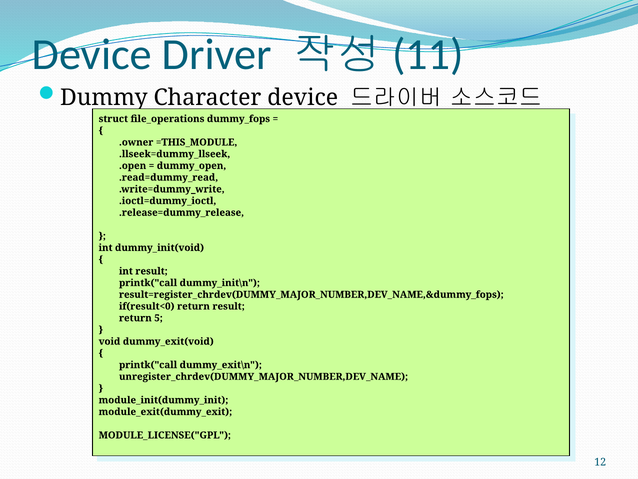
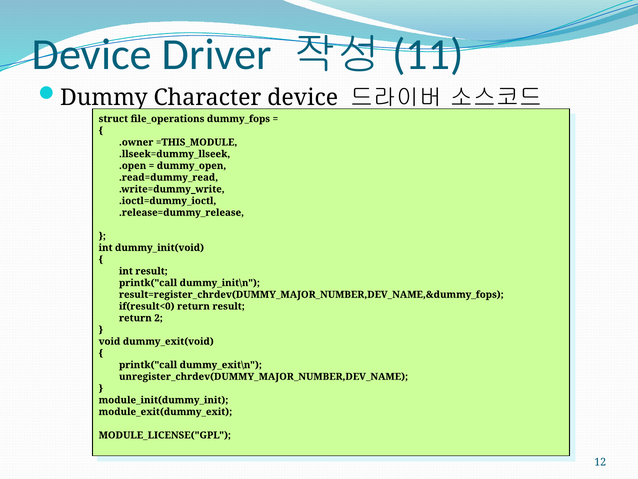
5: 5 -> 2
